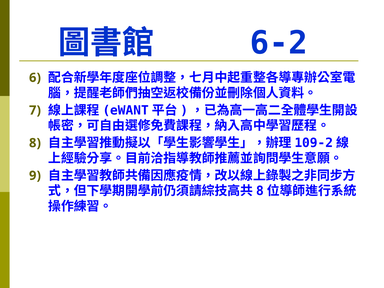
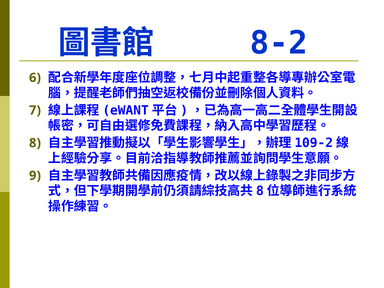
6-2: 6-2 -> 8-2
